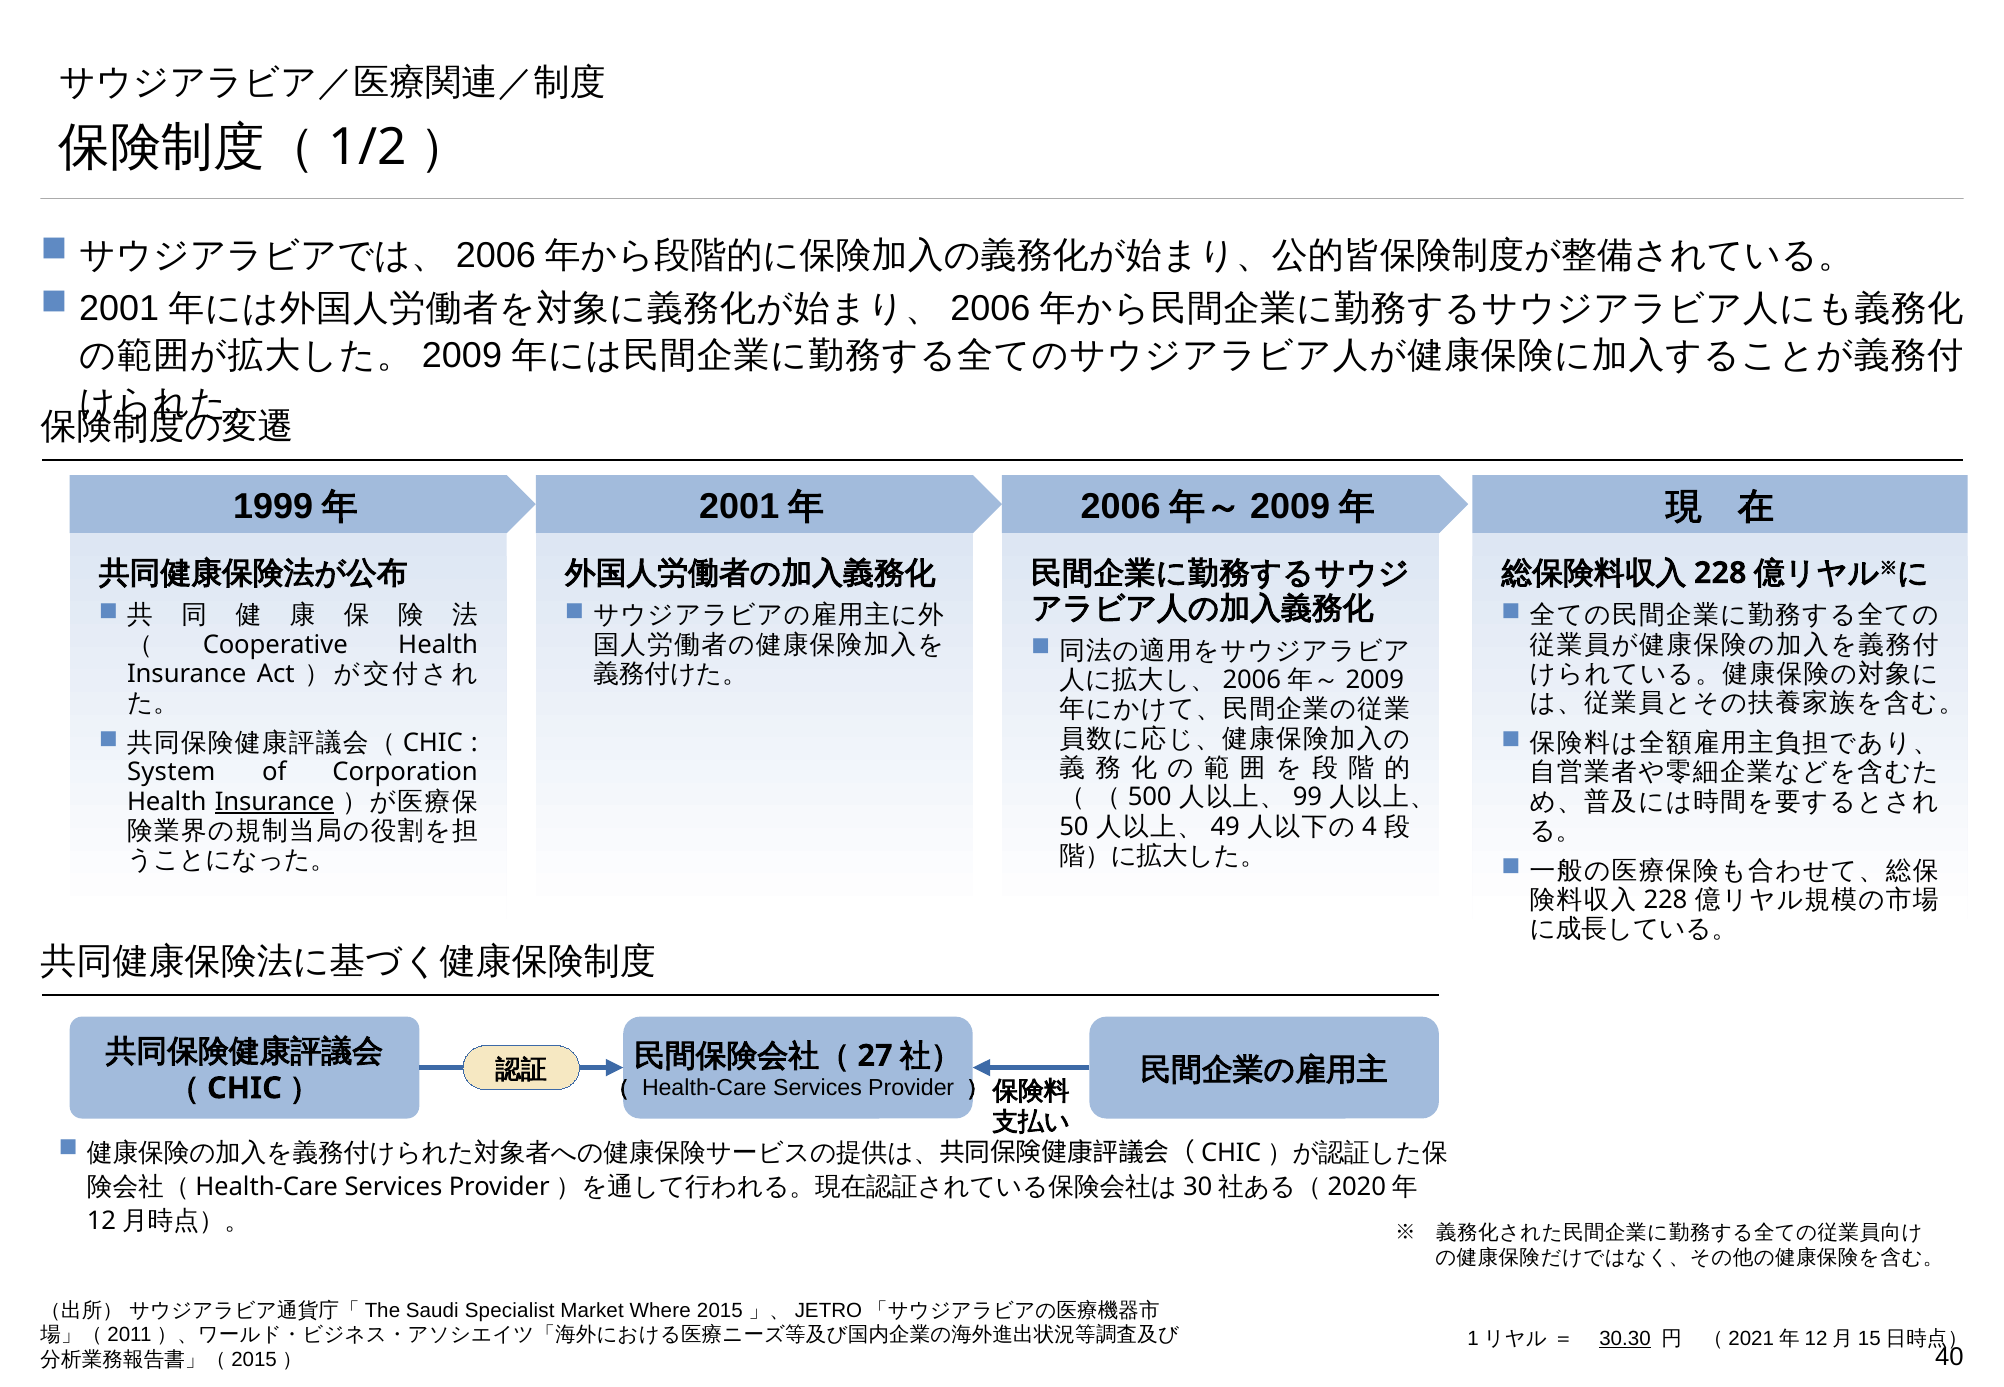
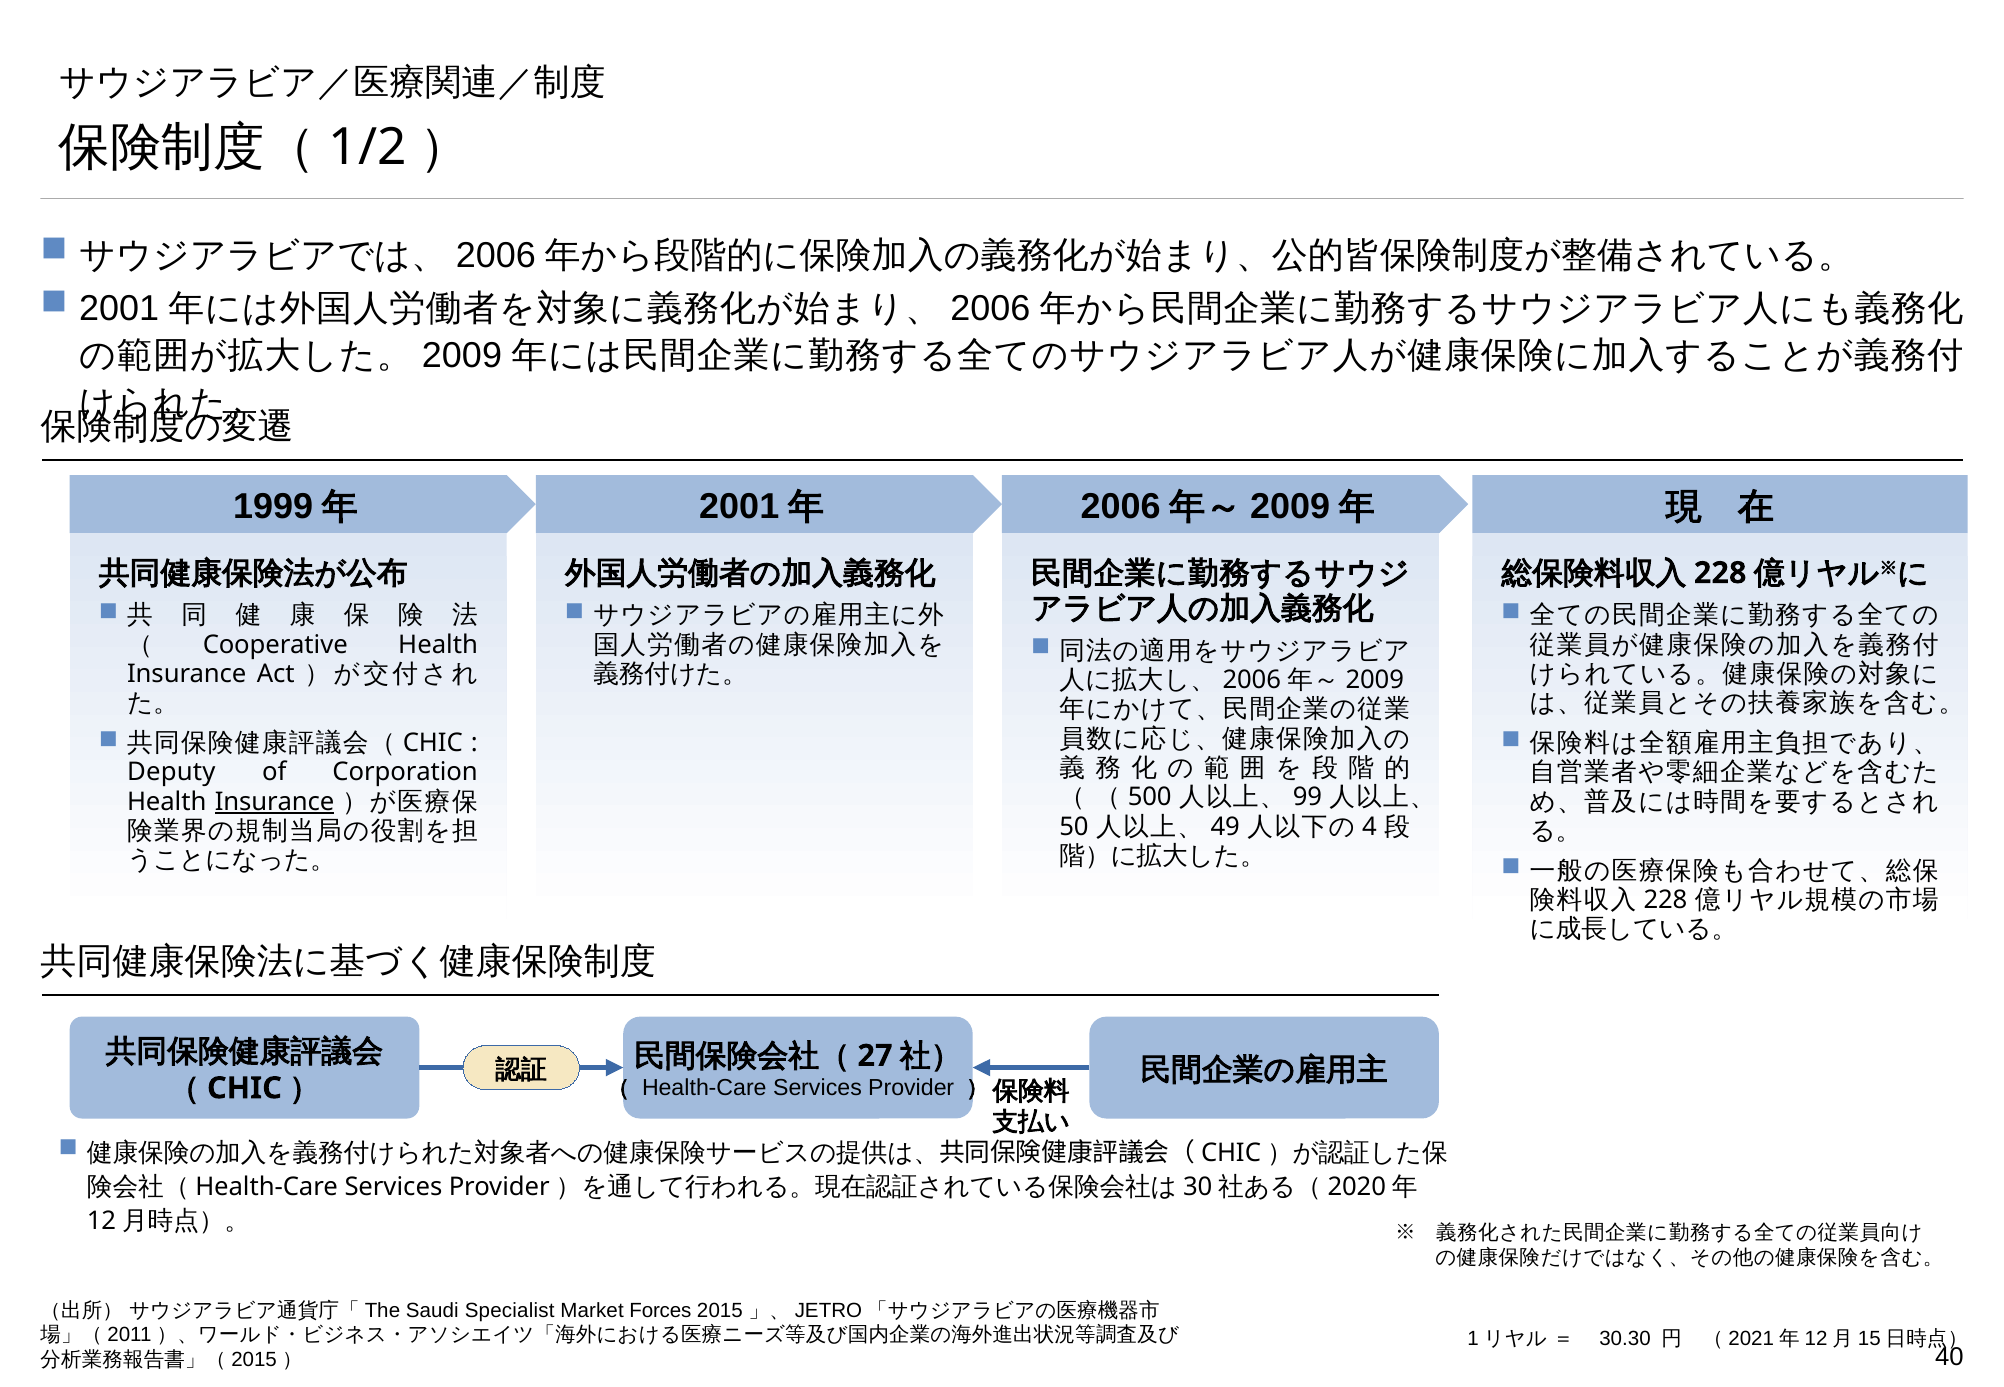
System: System -> Deputy
Where: Where -> Forces
30.30 underline: present -> none
